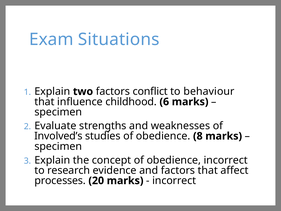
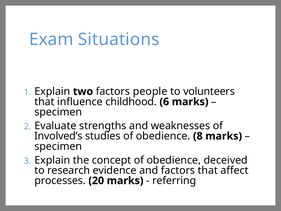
conflict: conflict -> people
behaviour: behaviour -> volunteers
obedience incorrect: incorrect -> deceived
incorrect at (174, 180): incorrect -> referring
